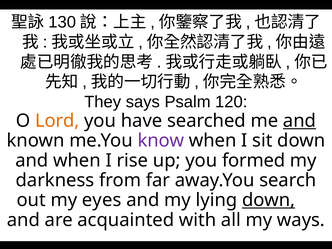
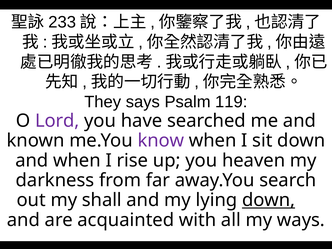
130: 130 -> 233
120: 120 -> 119
Lord colour: orange -> purple
and at (299, 121) underline: present -> none
formed: formed -> heaven
eyes: eyes -> shall
